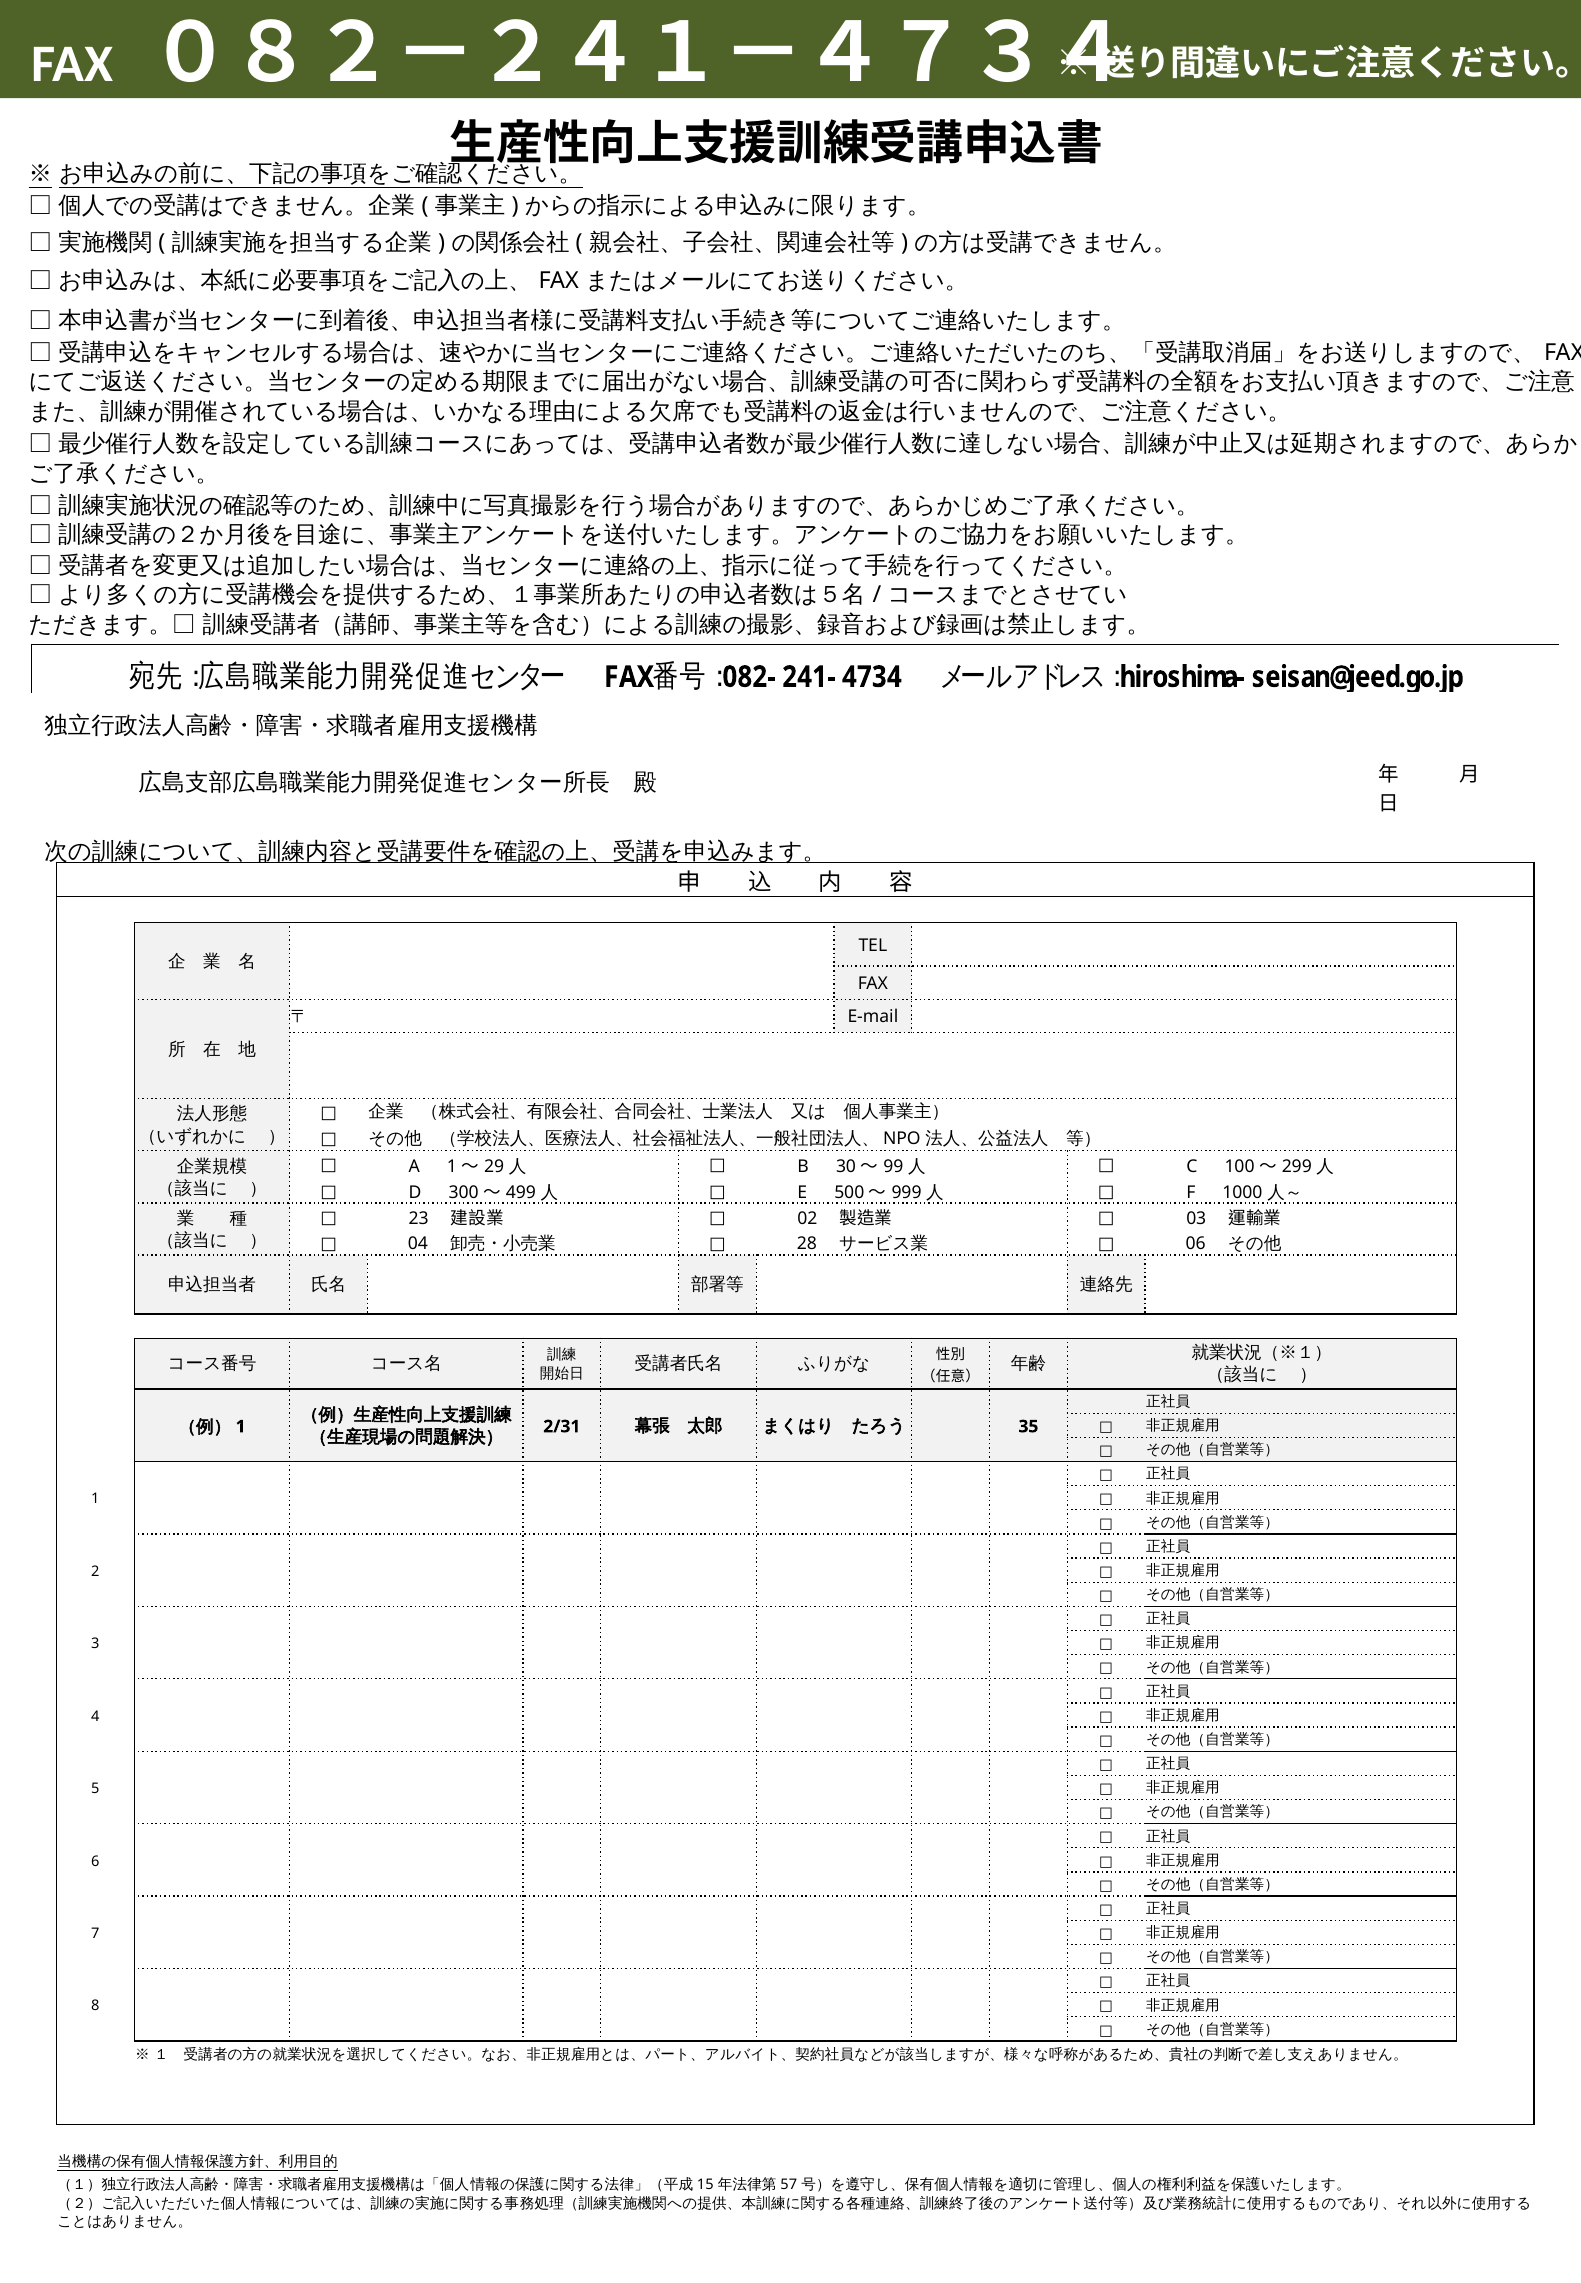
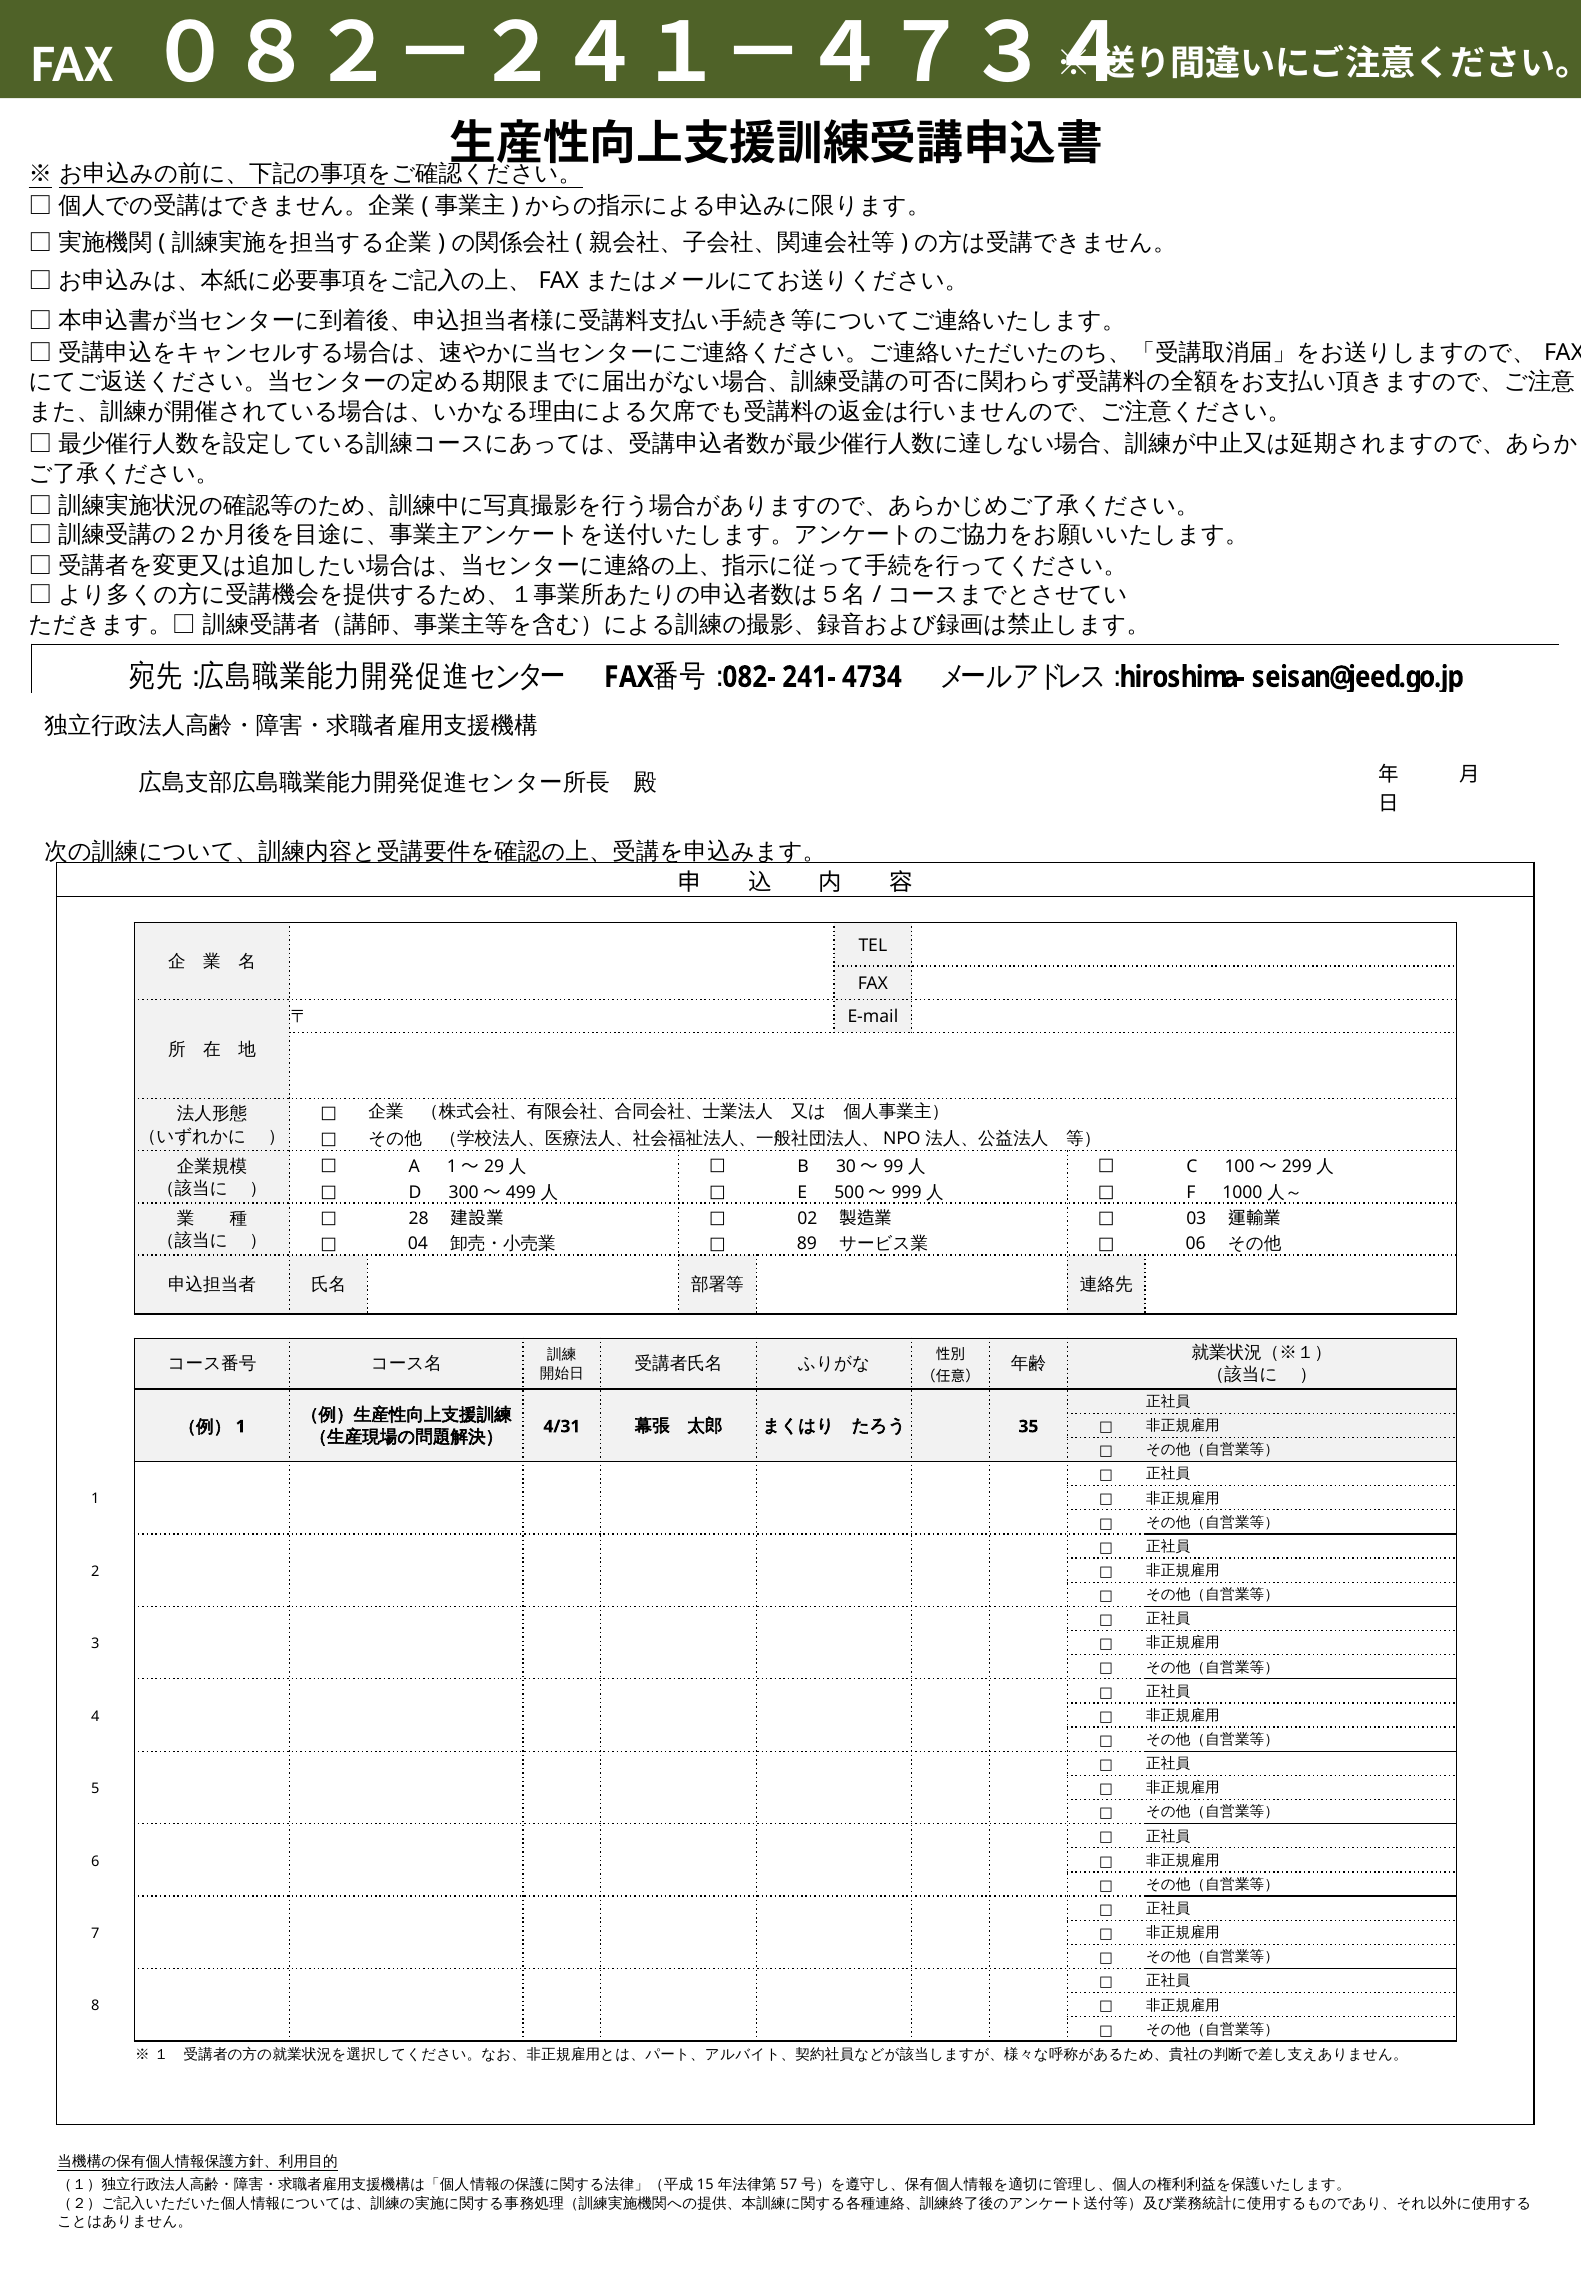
23: 23 -> 28
28: 28 -> 89
2/31: 2/31 -> 4/31
